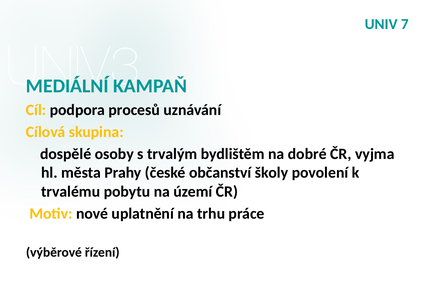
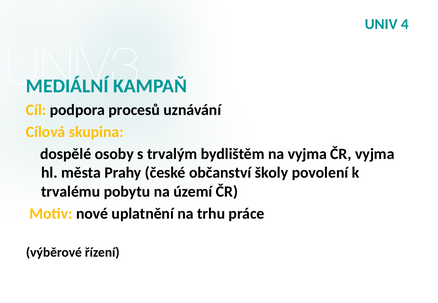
7: 7 -> 4
na dobré: dobré -> vyjma
